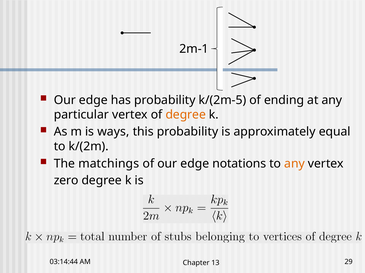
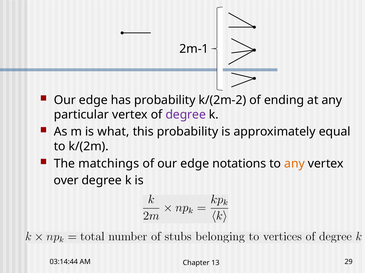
k/(2m-5: k/(2m-5 -> k/(2m-2
degree at (186, 115) colour: orange -> purple
ways: ways -> what
zero: zero -> over
